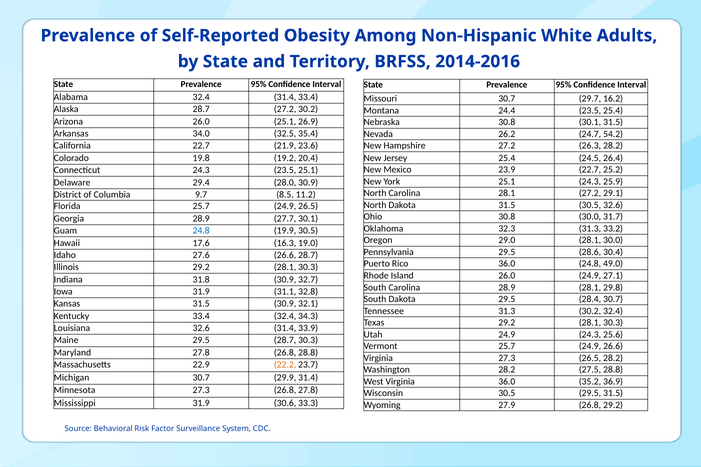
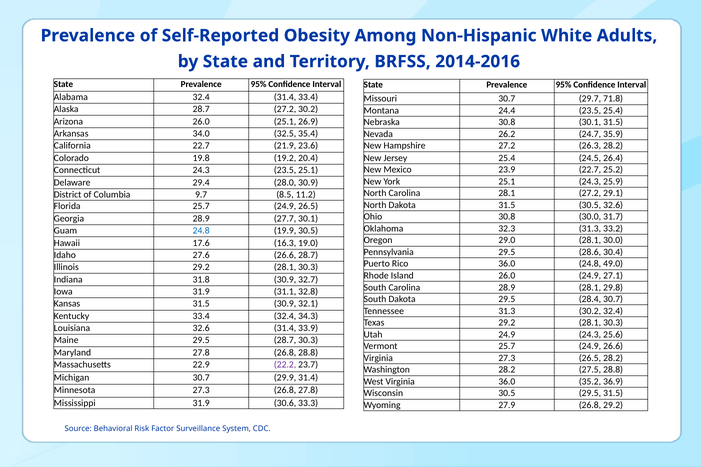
16.2: 16.2 -> 71.8
54.2: 54.2 -> 35.9
22.2 colour: orange -> purple
